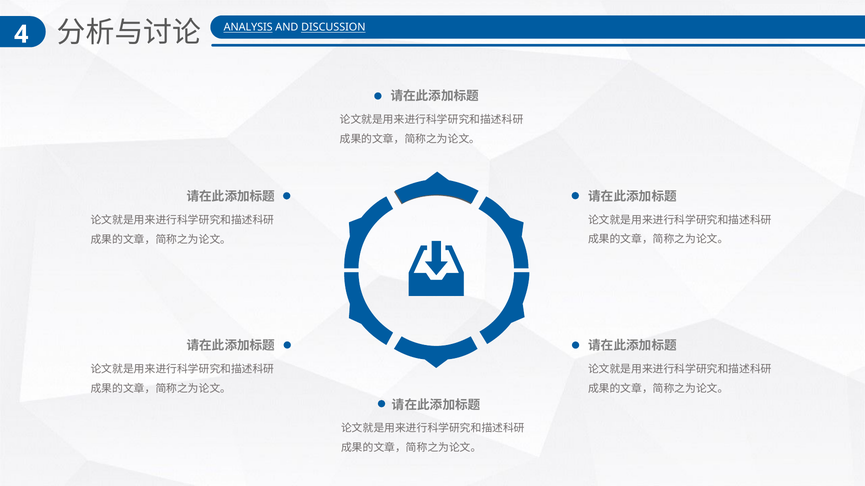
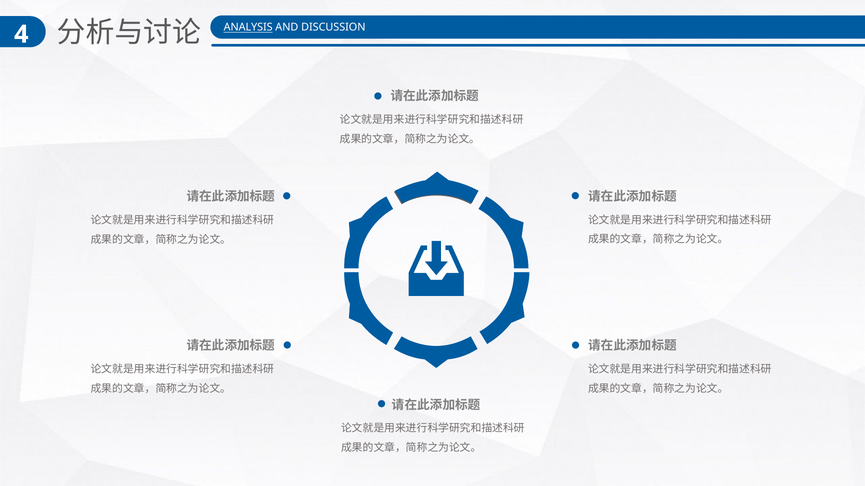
DISCUSSION underline: present -> none
